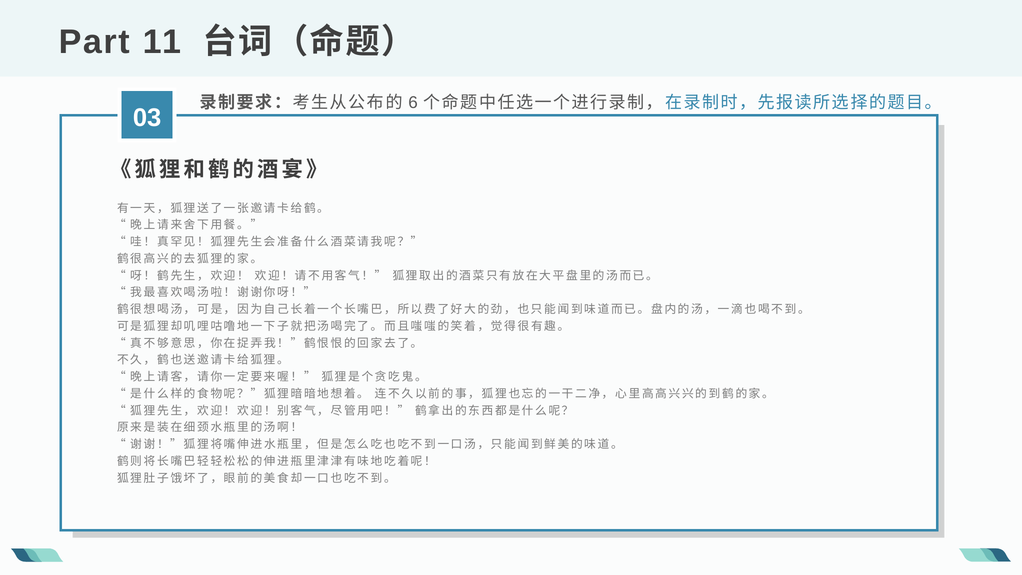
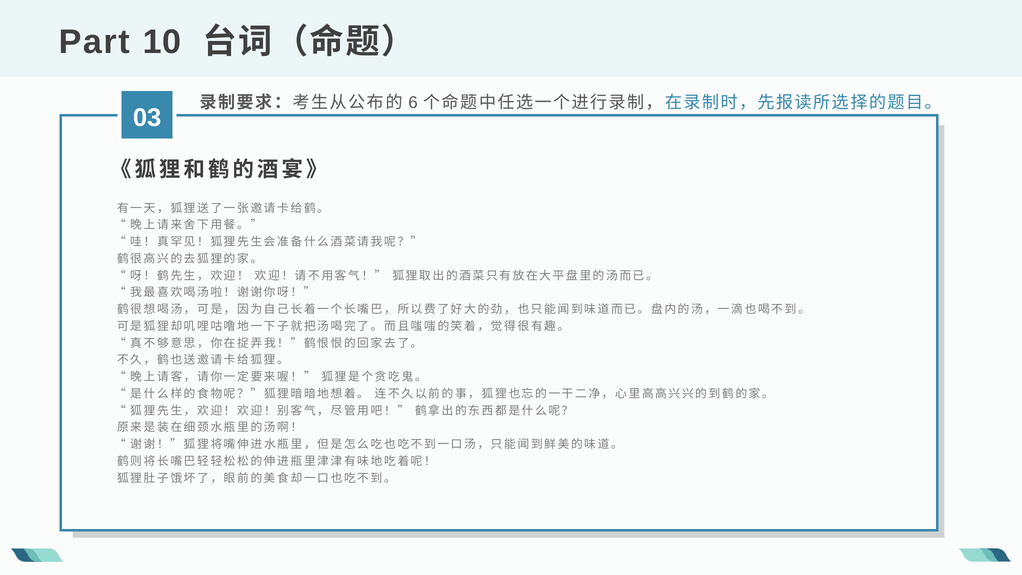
11: 11 -> 10
